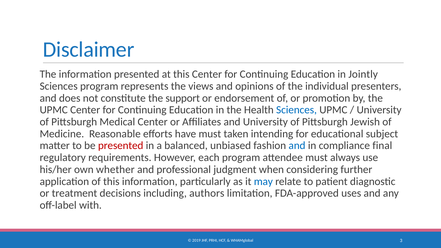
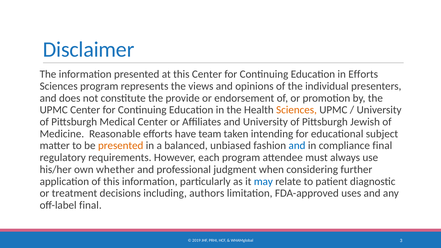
in Jointly: Jointly -> Efforts
support: support -> provide
Sciences at (297, 110) colour: blue -> orange
have must: must -> team
presented at (121, 146) colour: red -> orange
off-label with: with -> final
